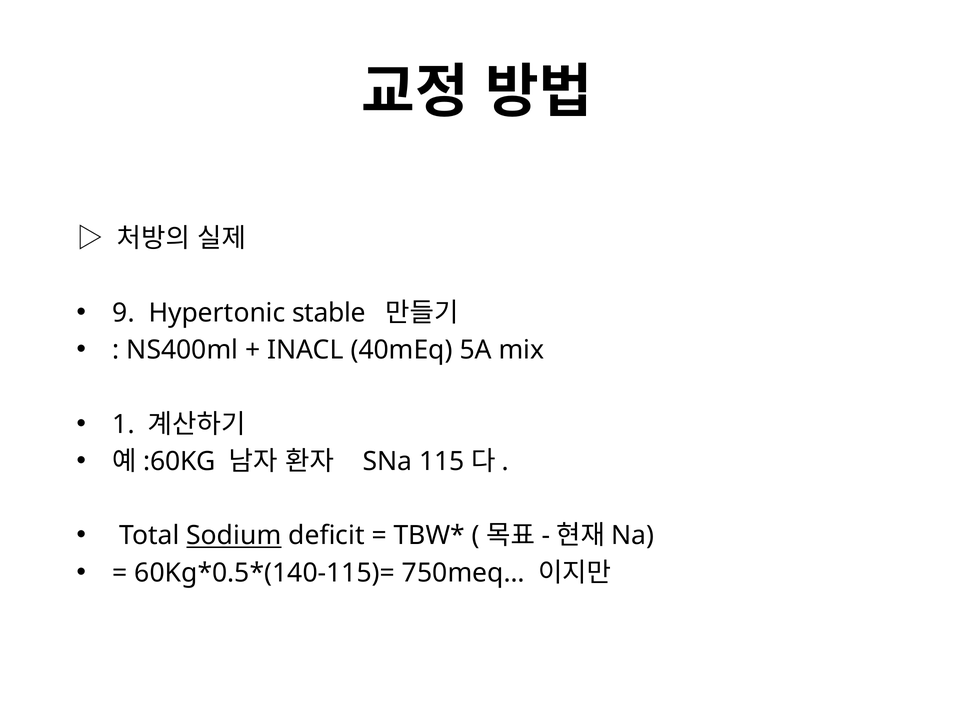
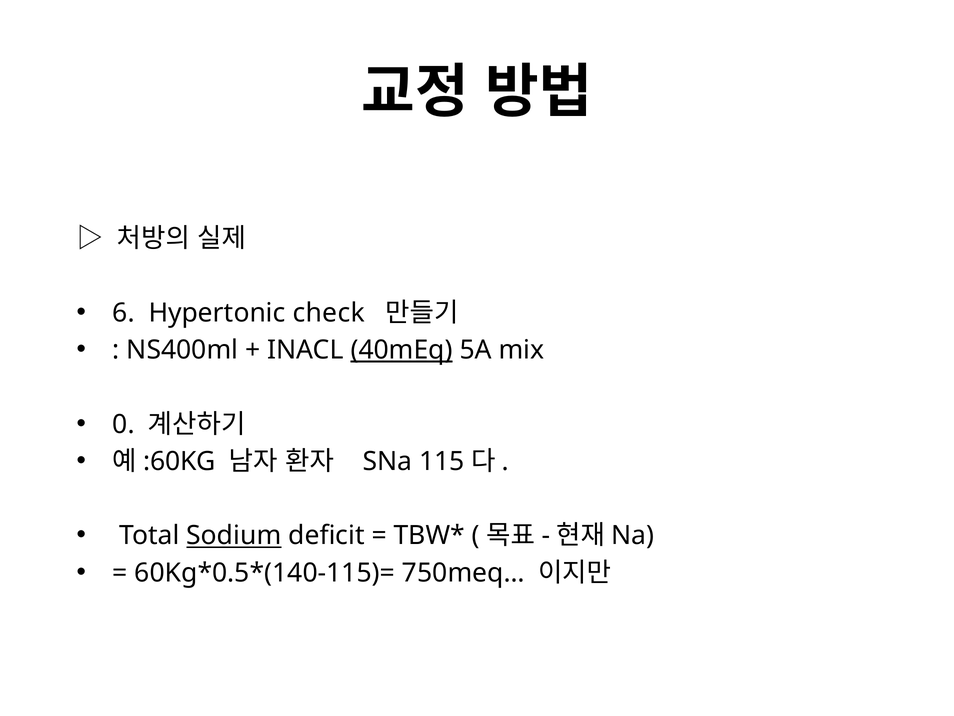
9: 9 -> 6
stable: stable -> check
40mEq underline: none -> present
1: 1 -> 0
